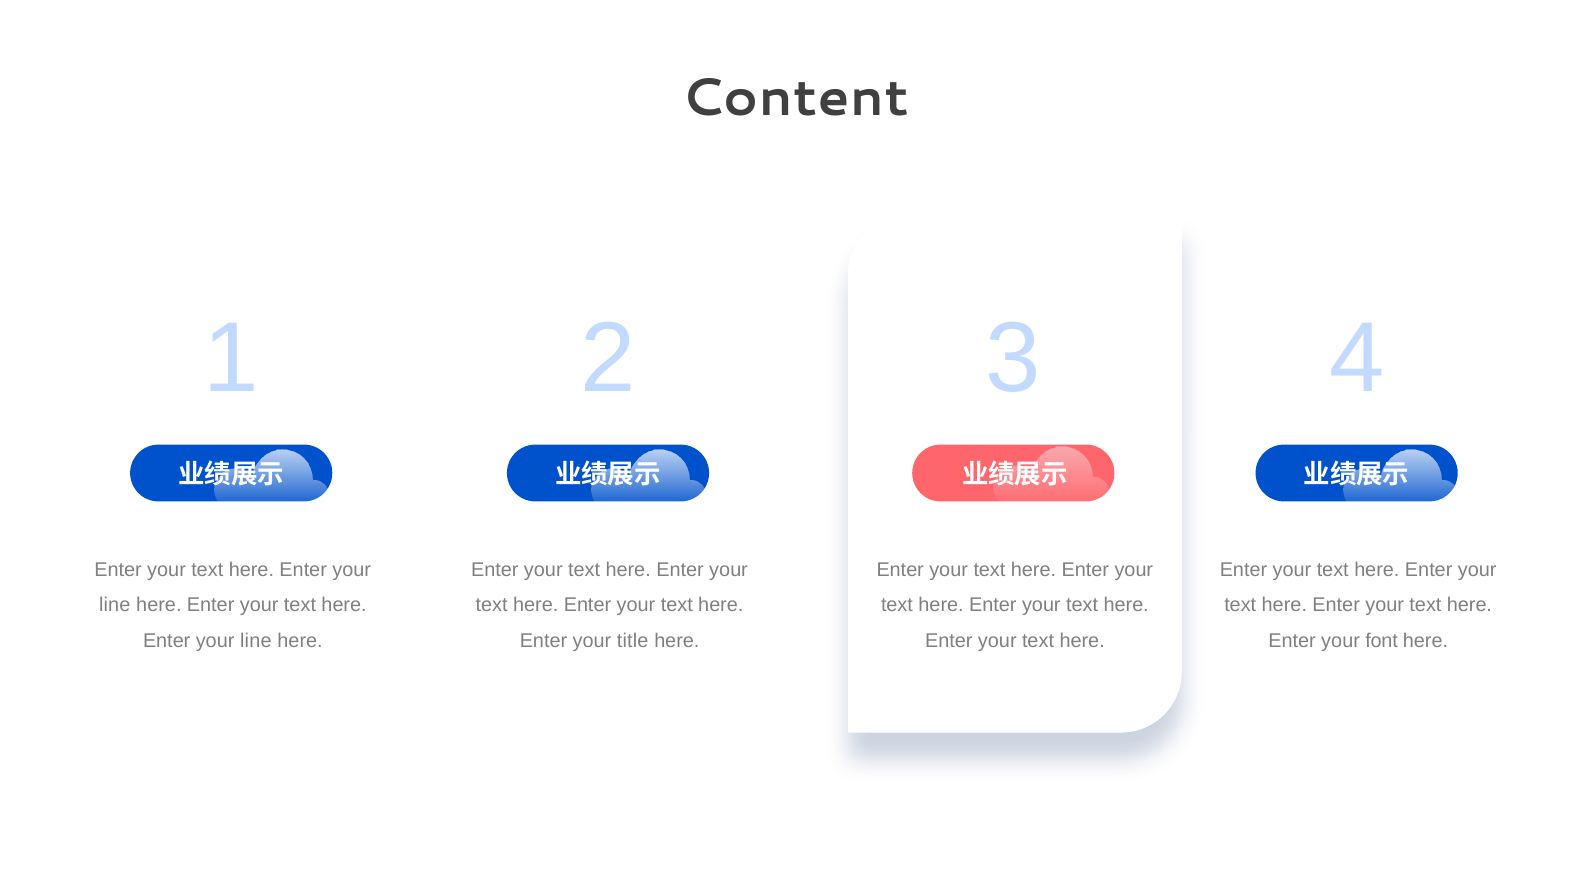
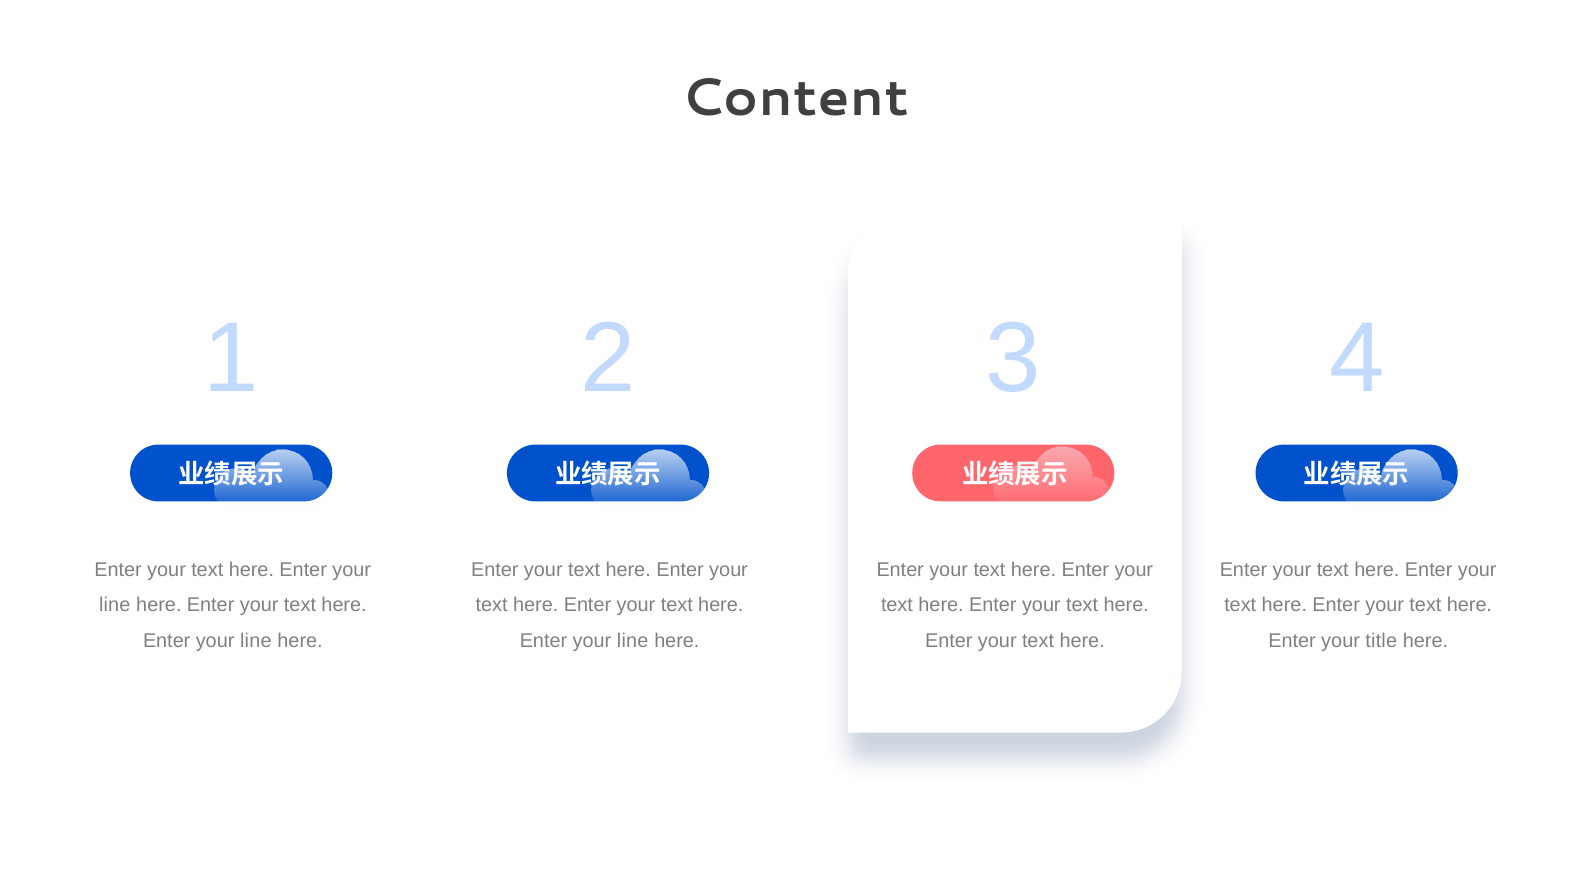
title at (633, 641): title -> line
font: font -> title
